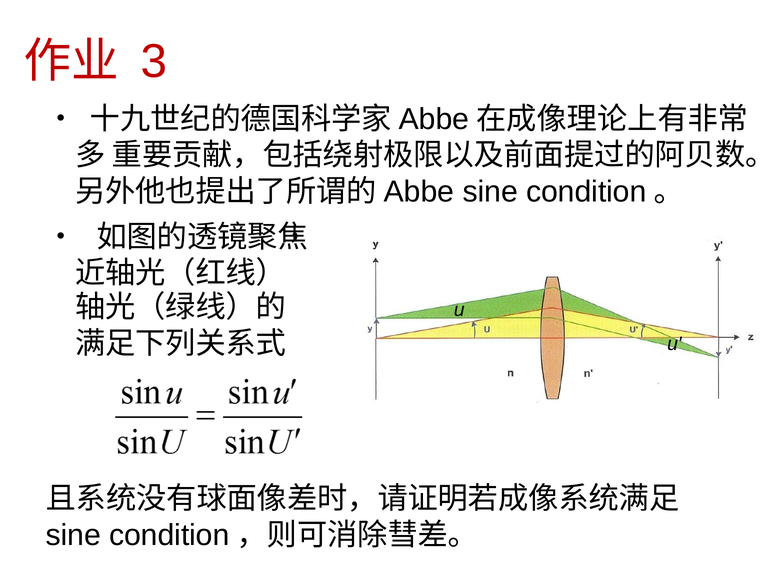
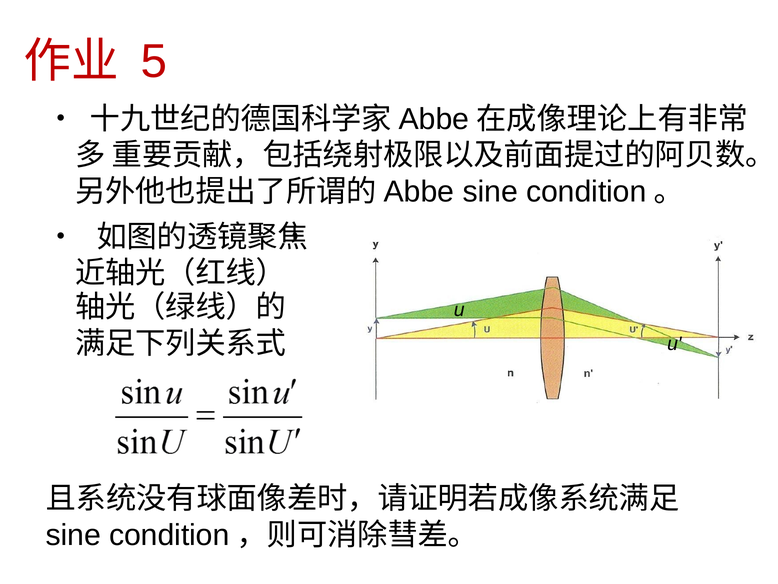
3: 3 -> 5
